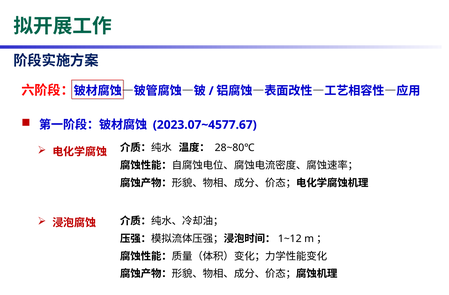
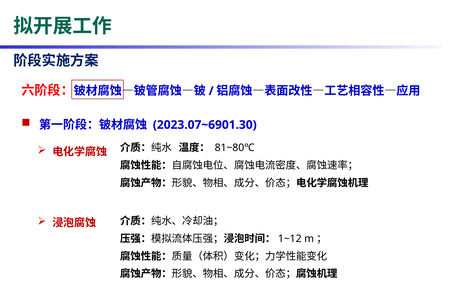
2023.07~4577.67: 2023.07~4577.67 -> 2023.07~6901.30
28~80℃: 28~80℃ -> 81~80℃
